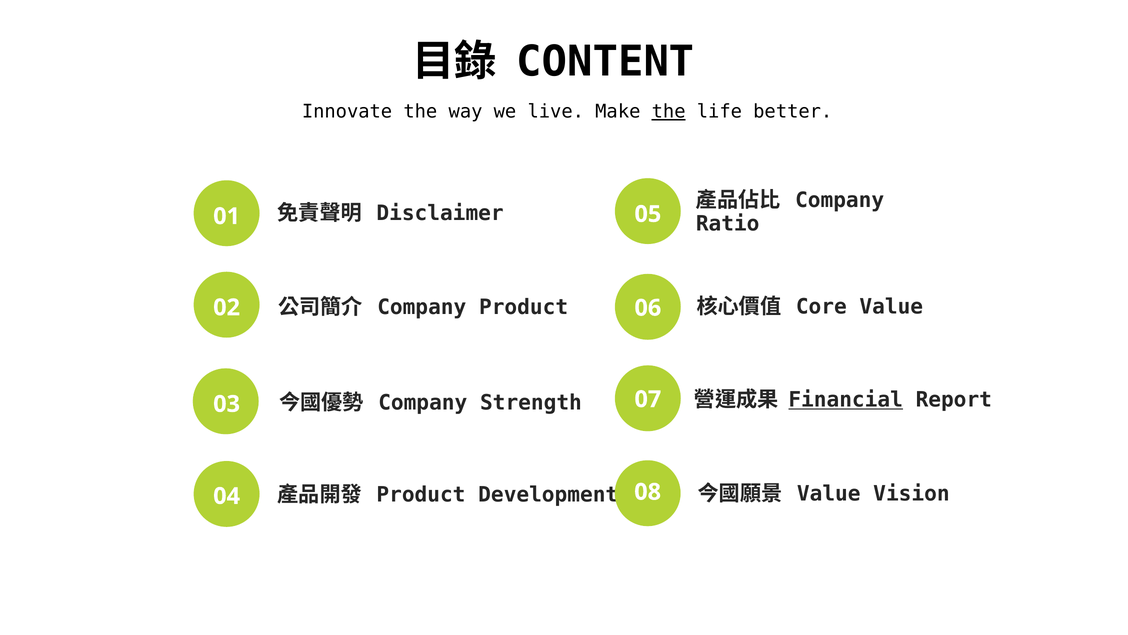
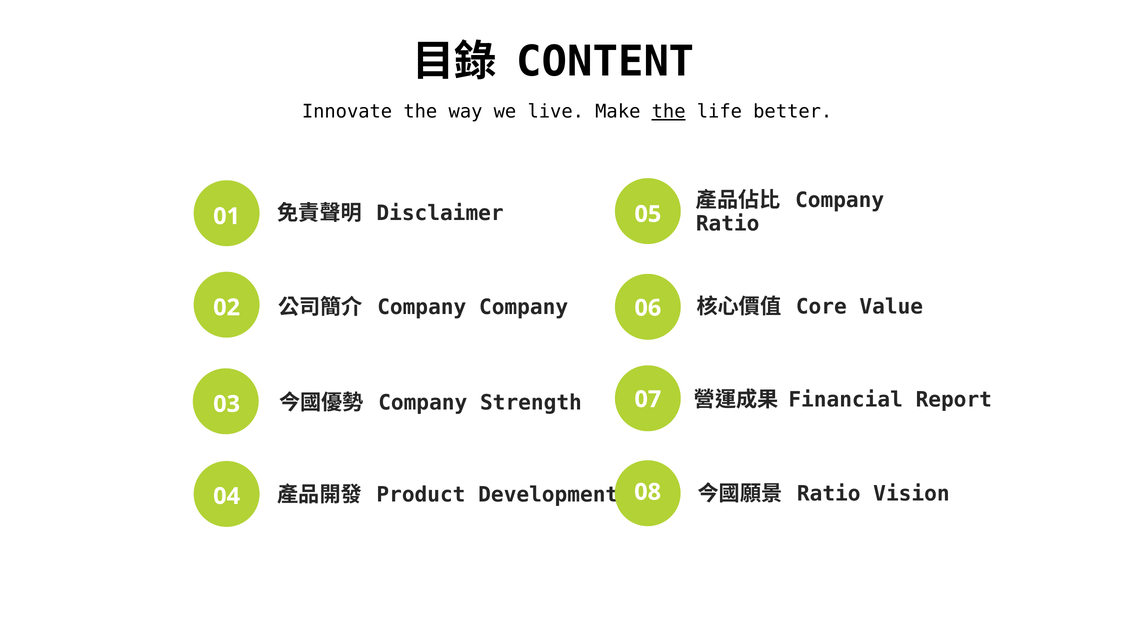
Company Product: Product -> Company
Financial underline: present -> none
Value at (829, 494): Value -> Ratio
